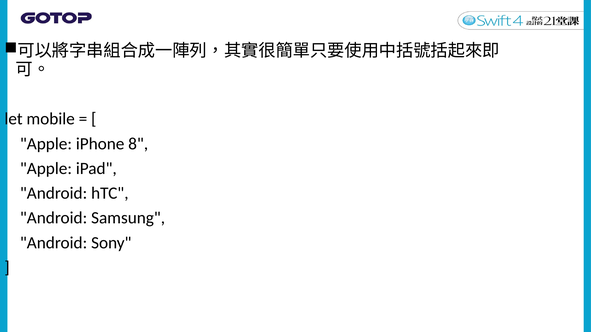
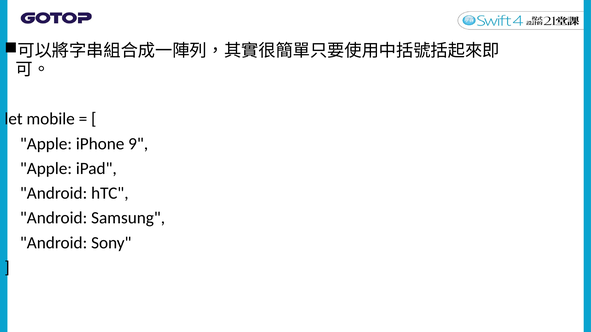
8: 8 -> 9
